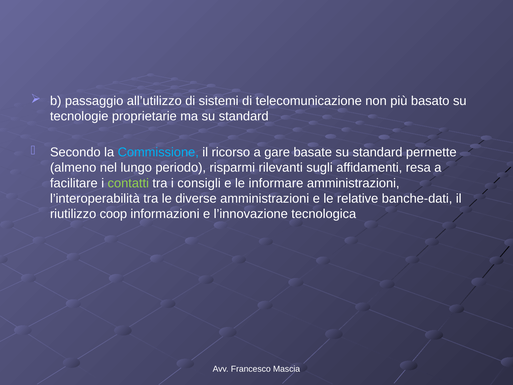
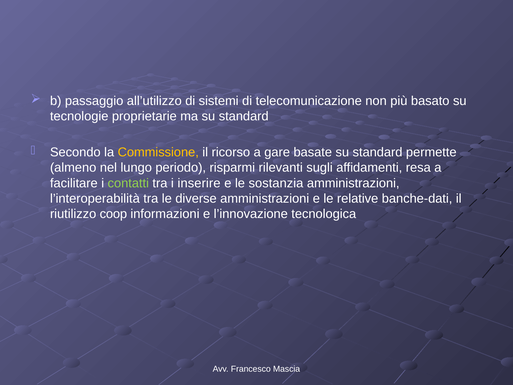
Commissione colour: light blue -> yellow
consigli: consigli -> inserire
informare: informare -> sostanzia
